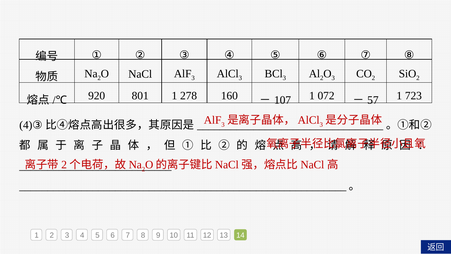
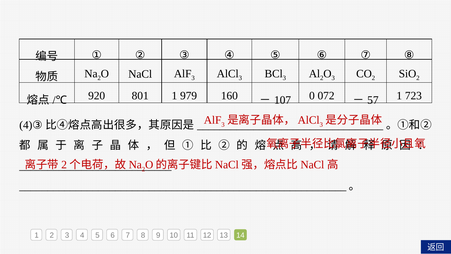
278: 278 -> 979
1 at (312, 96): 1 -> 0
